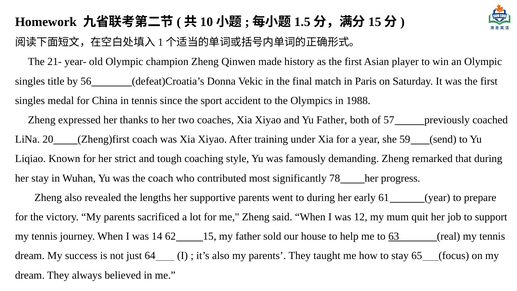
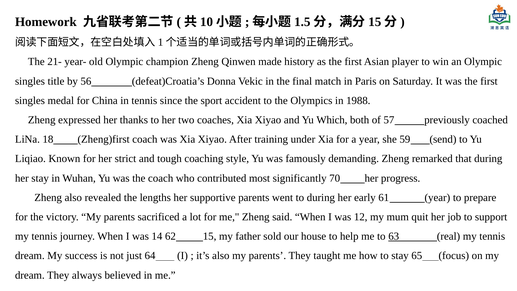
Yu Father: Father -> Which
20: 20 -> 18
78: 78 -> 70
